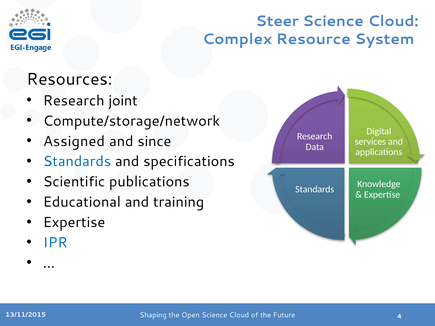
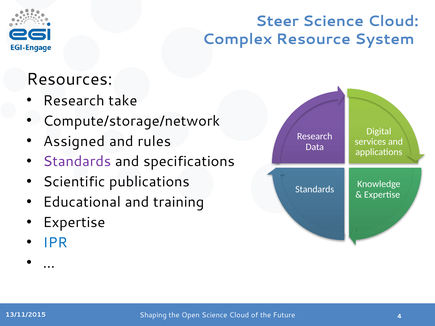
joint: joint -> take
since: since -> rules
Standards at (77, 162) colour: blue -> purple
